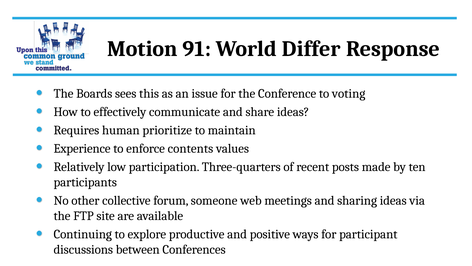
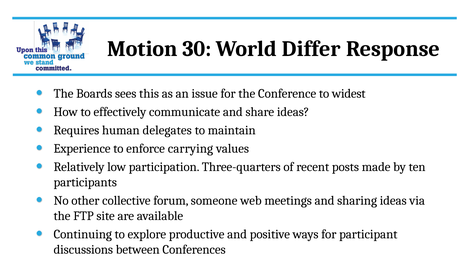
91: 91 -> 30
voting: voting -> widest
prioritize: prioritize -> delegates
contents: contents -> carrying
